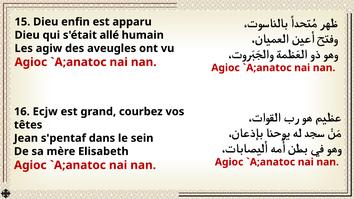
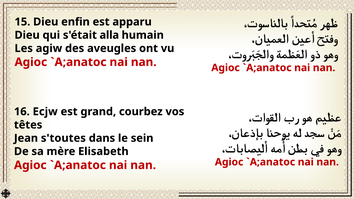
allé: allé -> alla
s'pentaf: s'pentaf -> s'toutes
